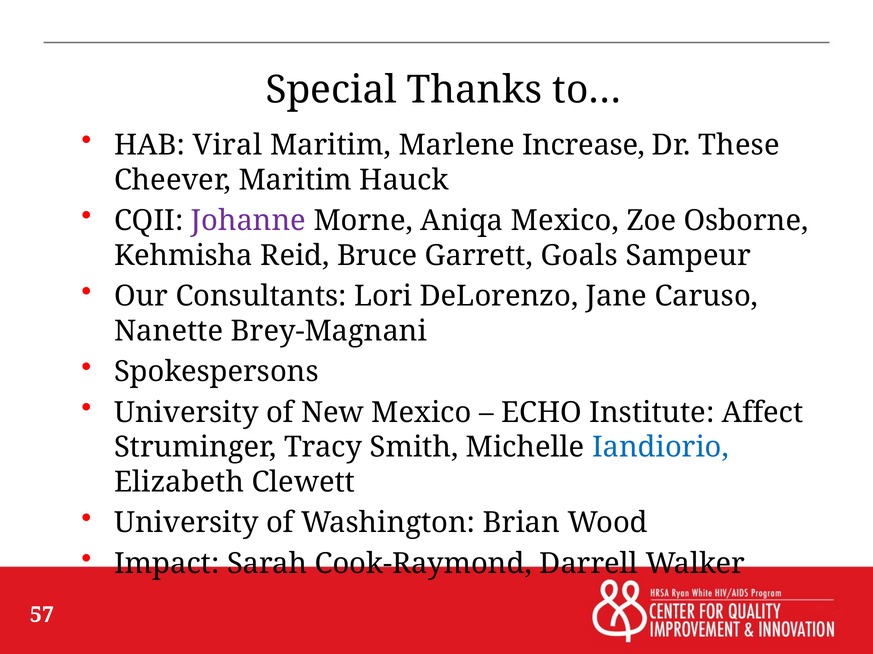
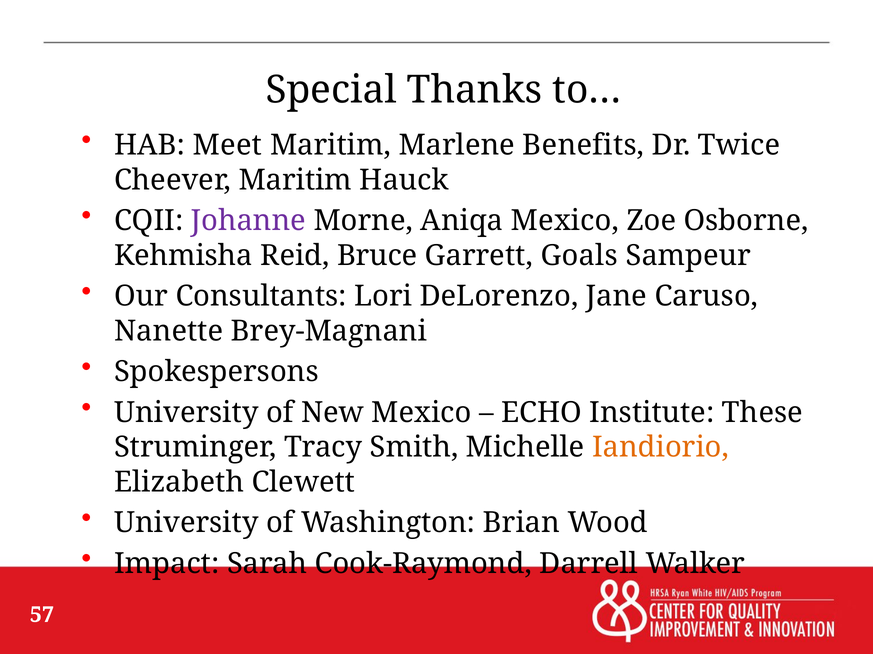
Viral: Viral -> Meet
Increase: Increase -> Benefits
These: These -> Twice
Affect: Affect -> These
Iandiorio colour: blue -> orange
